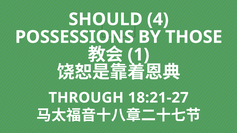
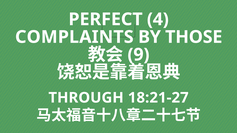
SHOULD: SHOULD -> PERFECT
POSSESSIONS: POSSESSIONS -> COMPLAINTS
1: 1 -> 9
